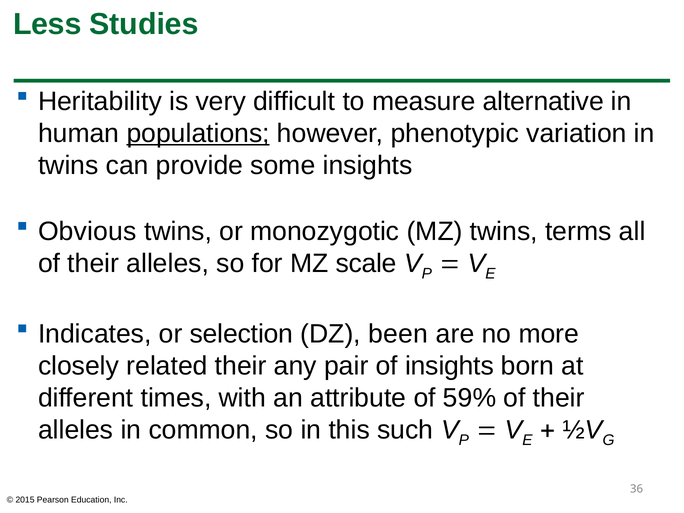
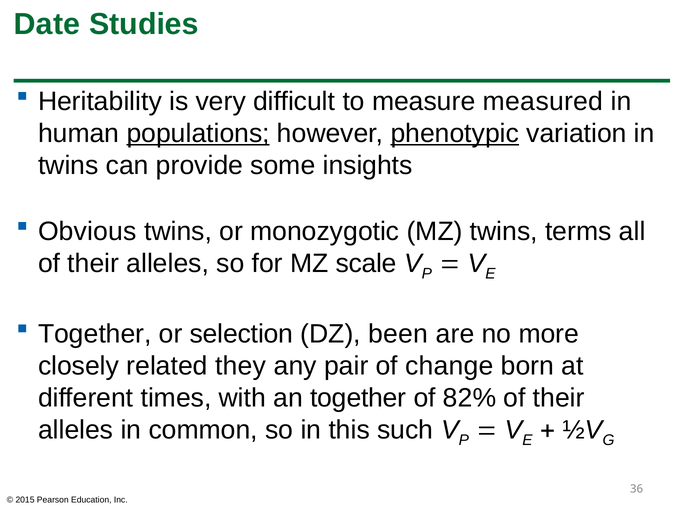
Less: Less -> Date
alternative: alternative -> measured
phenotypic underline: none -> present
Indicates at (95, 334): Indicates -> Together
related their: their -> they
of insights: insights -> change
an attribute: attribute -> together
59%: 59% -> 82%
